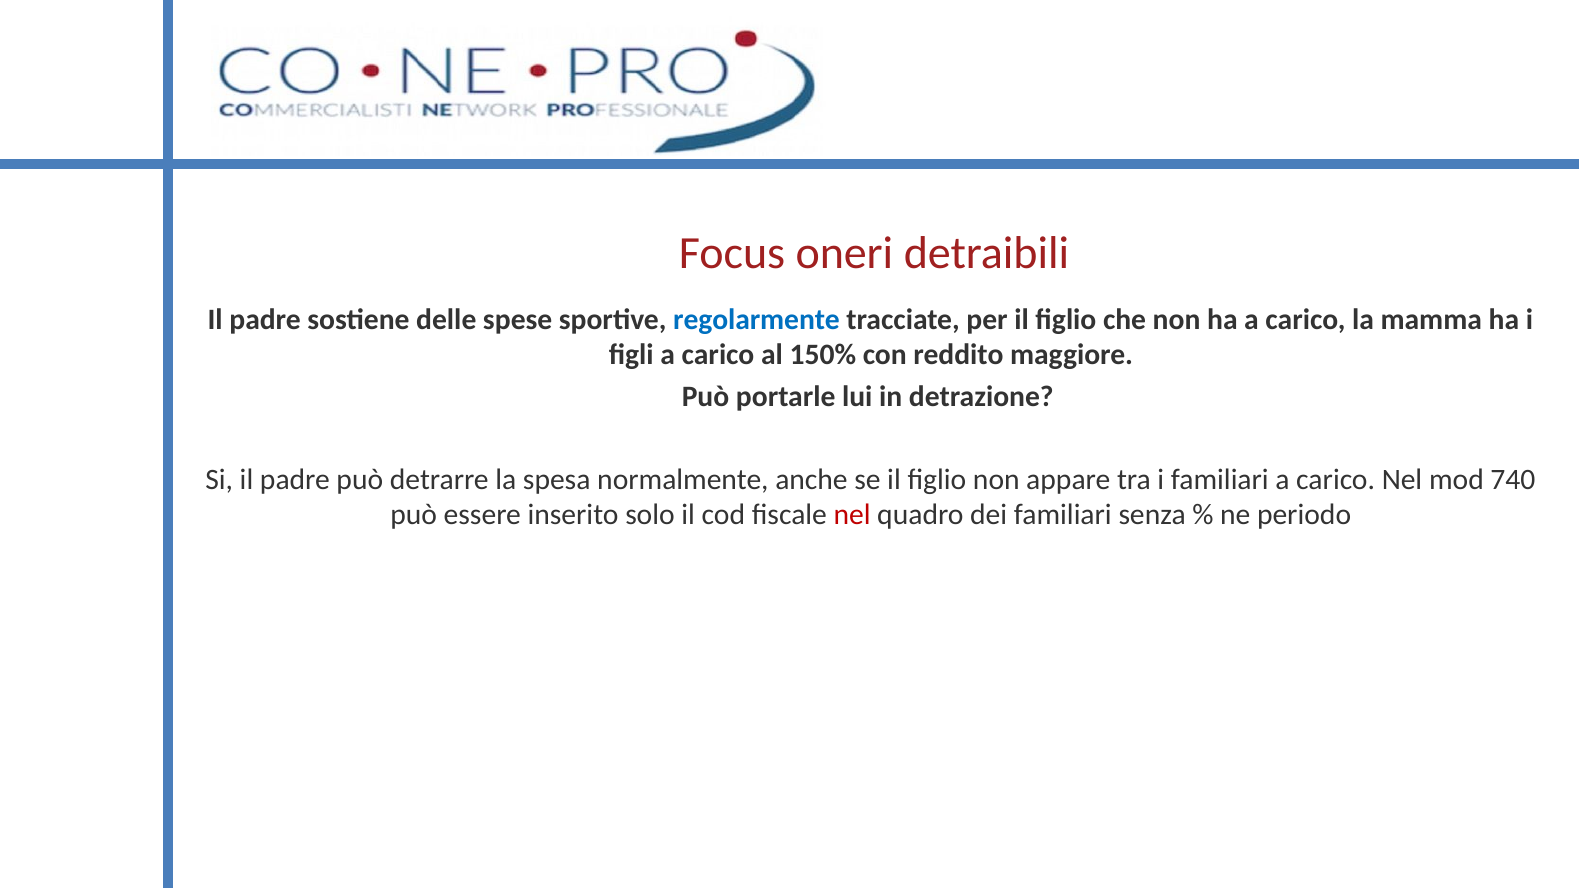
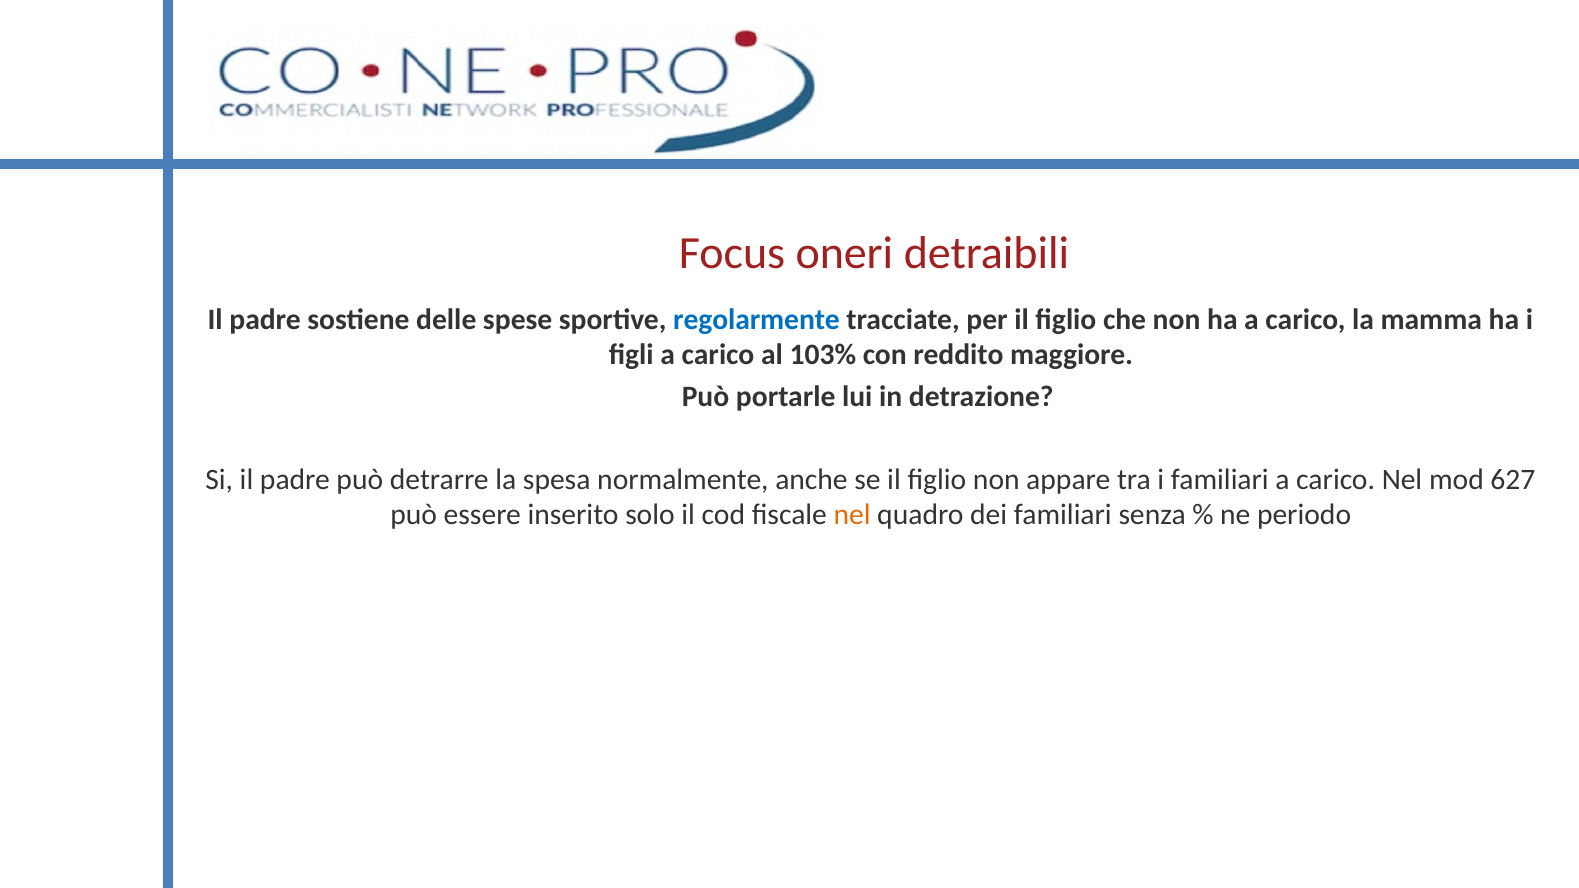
150%: 150% -> 103%
740: 740 -> 627
nel at (852, 515) colour: red -> orange
